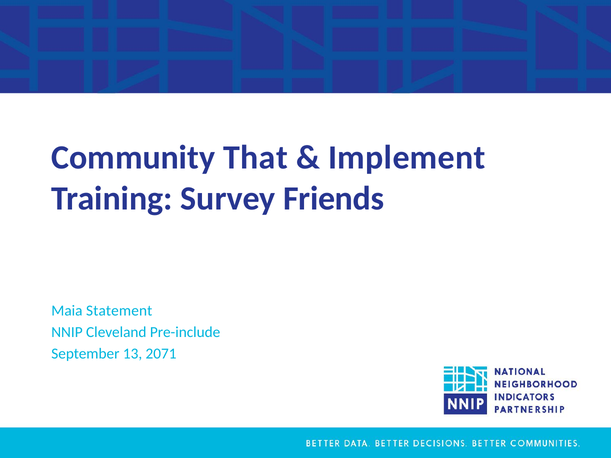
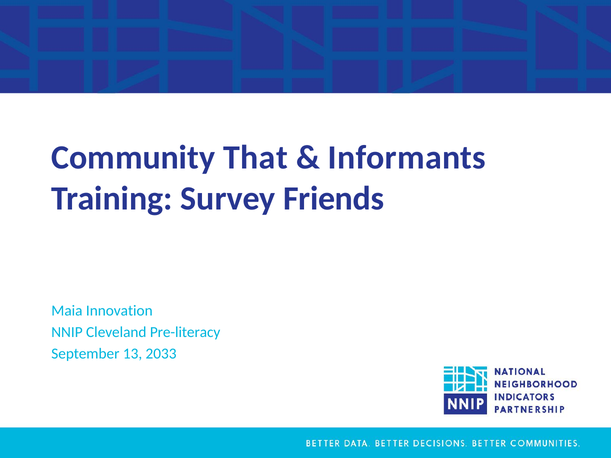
Implement: Implement -> Informants
Statement: Statement -> Innovation
Pre-include: Pre-include -> Pre-literacy
2071: 2071 -> 2033
